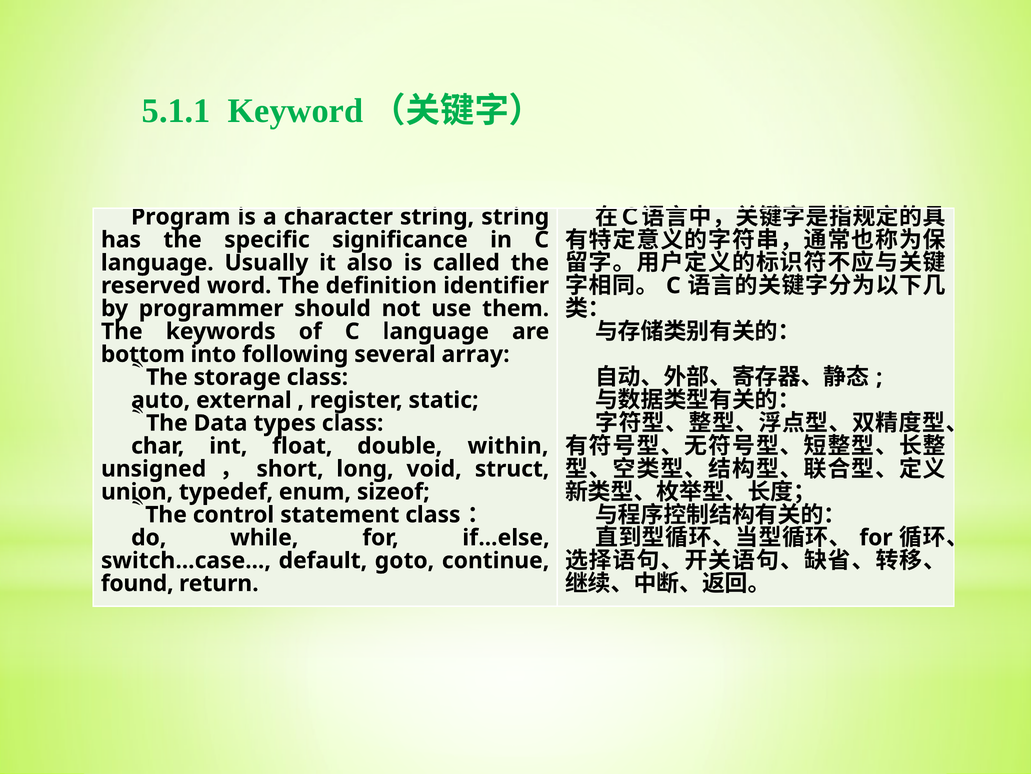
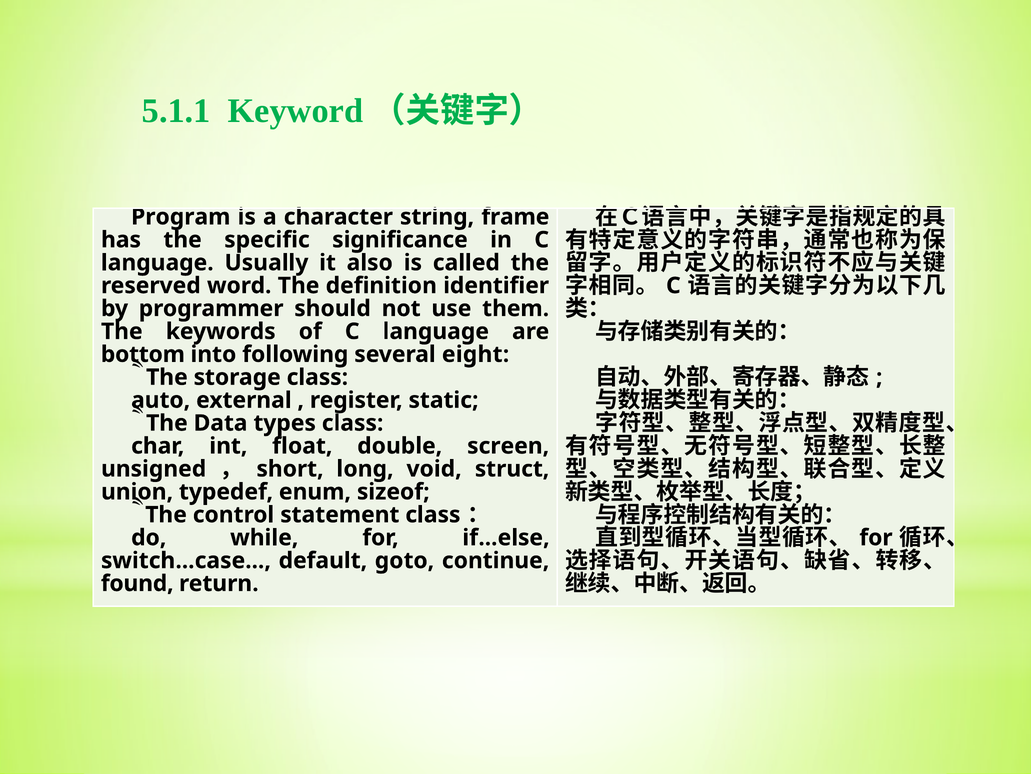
string string: string -> frame
array: array -> eight
within: within -> screen
